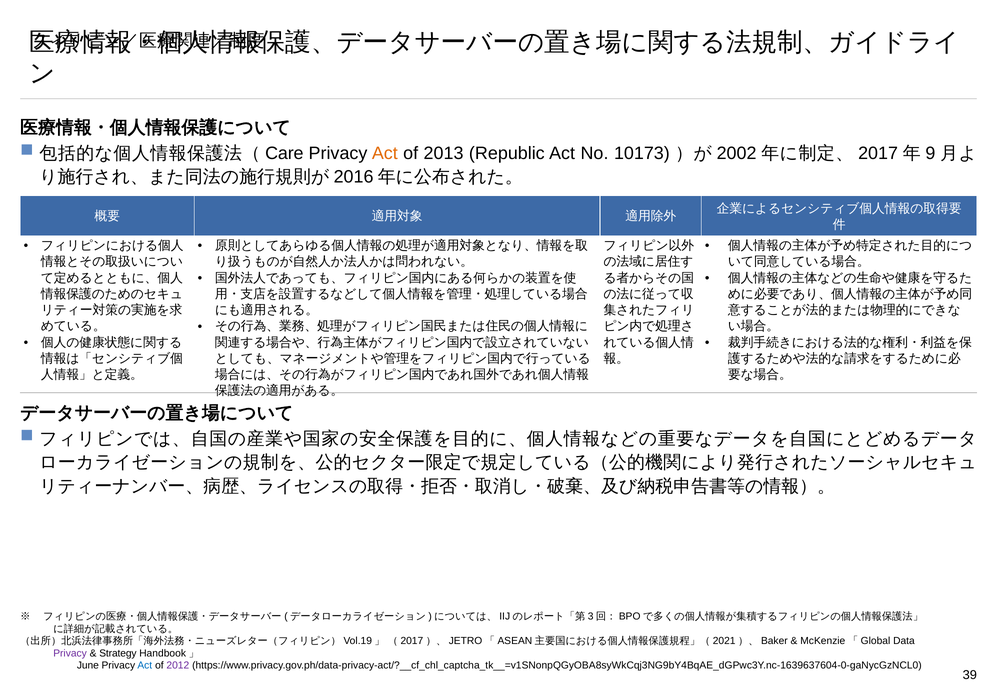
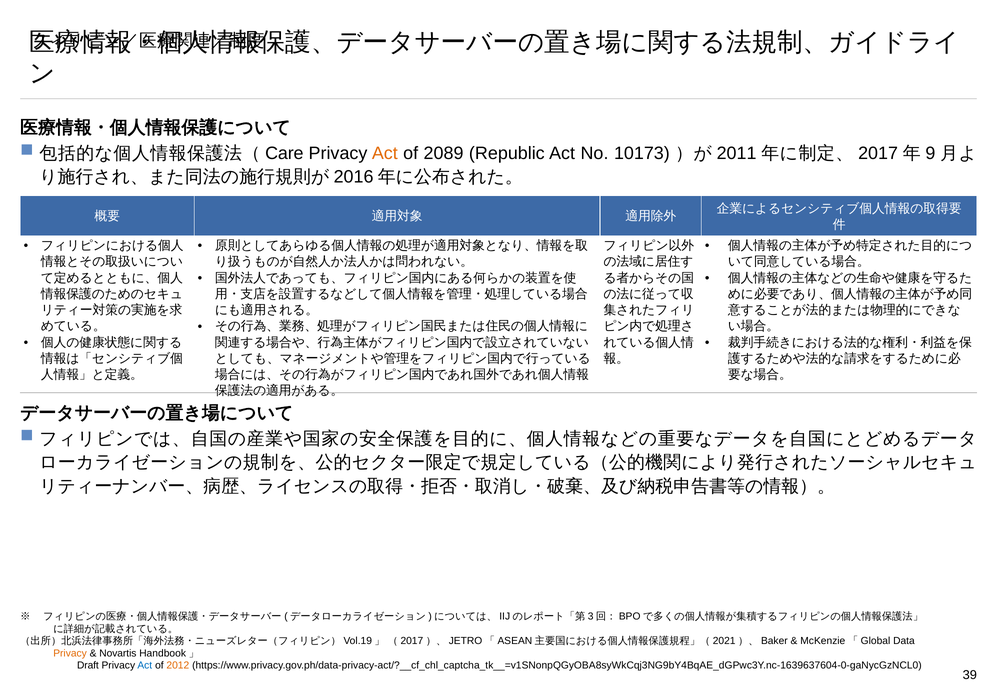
2013: 2013 -> 2089
2002: 2002 -> 2011
Privacy at (70, 654) colour: purple -> orange
Strategy: Strategy -> Novartis
June: June -> Draft
2012 colour: purple -> orange
